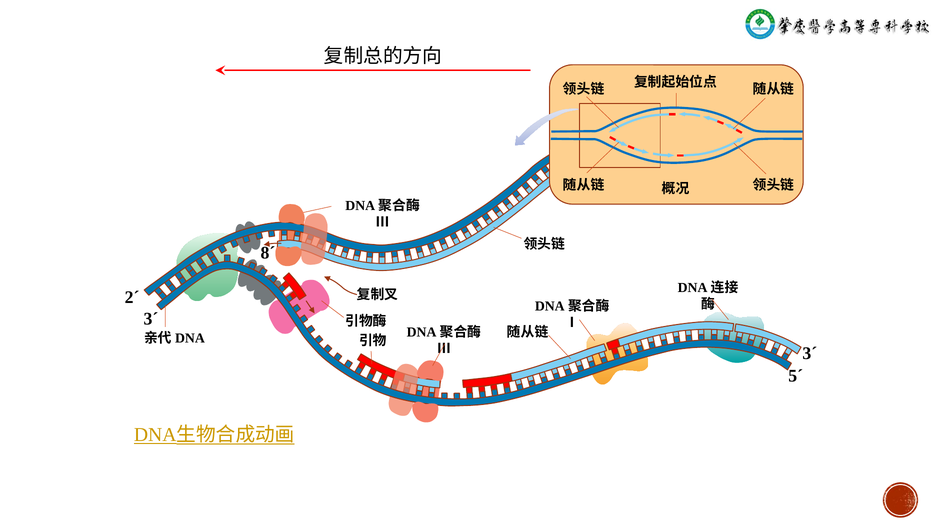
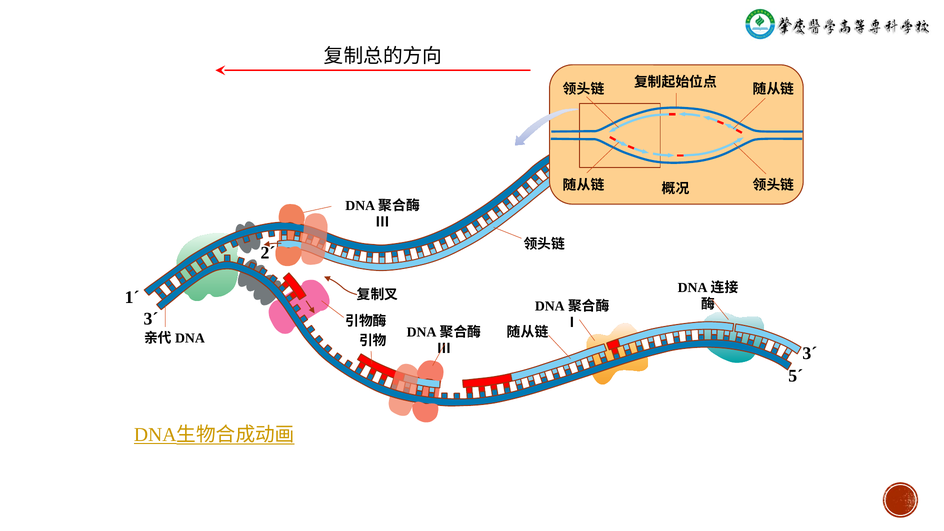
8´: 8´ -> 2´
2´: 2´ -> 1´
